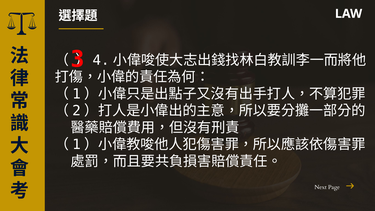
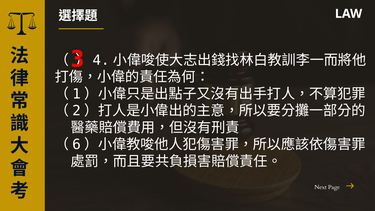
1 at (77, 145): 1 -> 6
